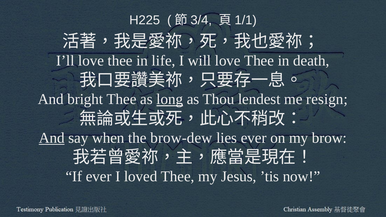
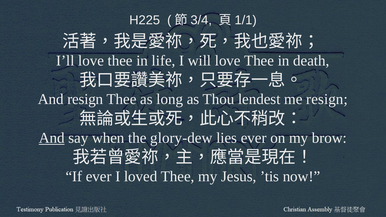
And bright: bright -> resign
long underline: present -> none
brow-dew: brow-dew -> glory-dew
